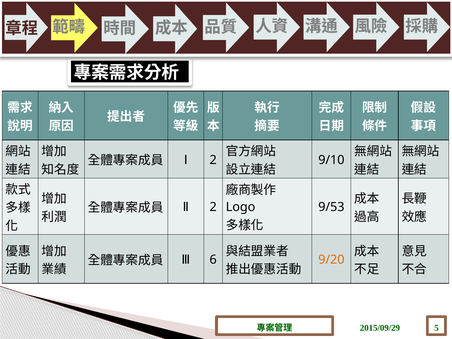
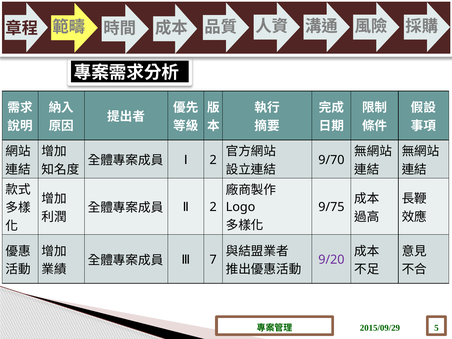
9/10: 9/10 -> 9/70
9/53: 9/53 -> 9/75
6: 6 -> 7
9/20 colour: orange -> purple
